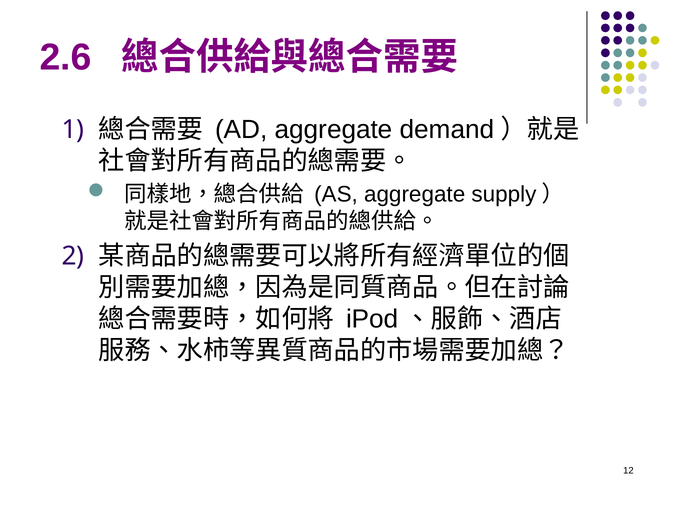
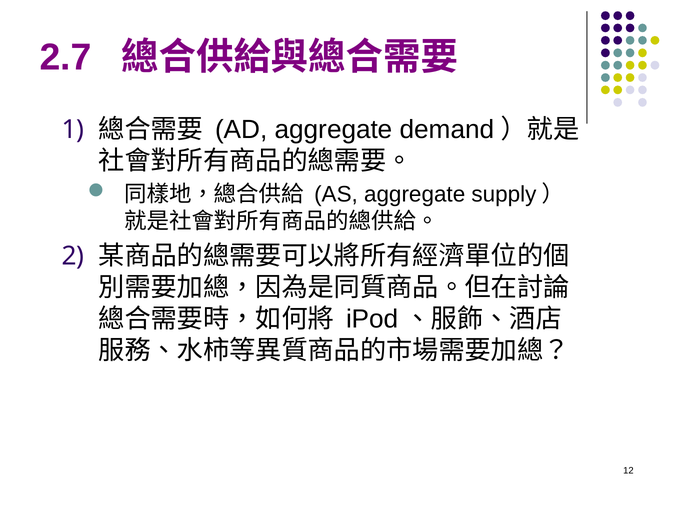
2.6: 2.6 -> 2.7
